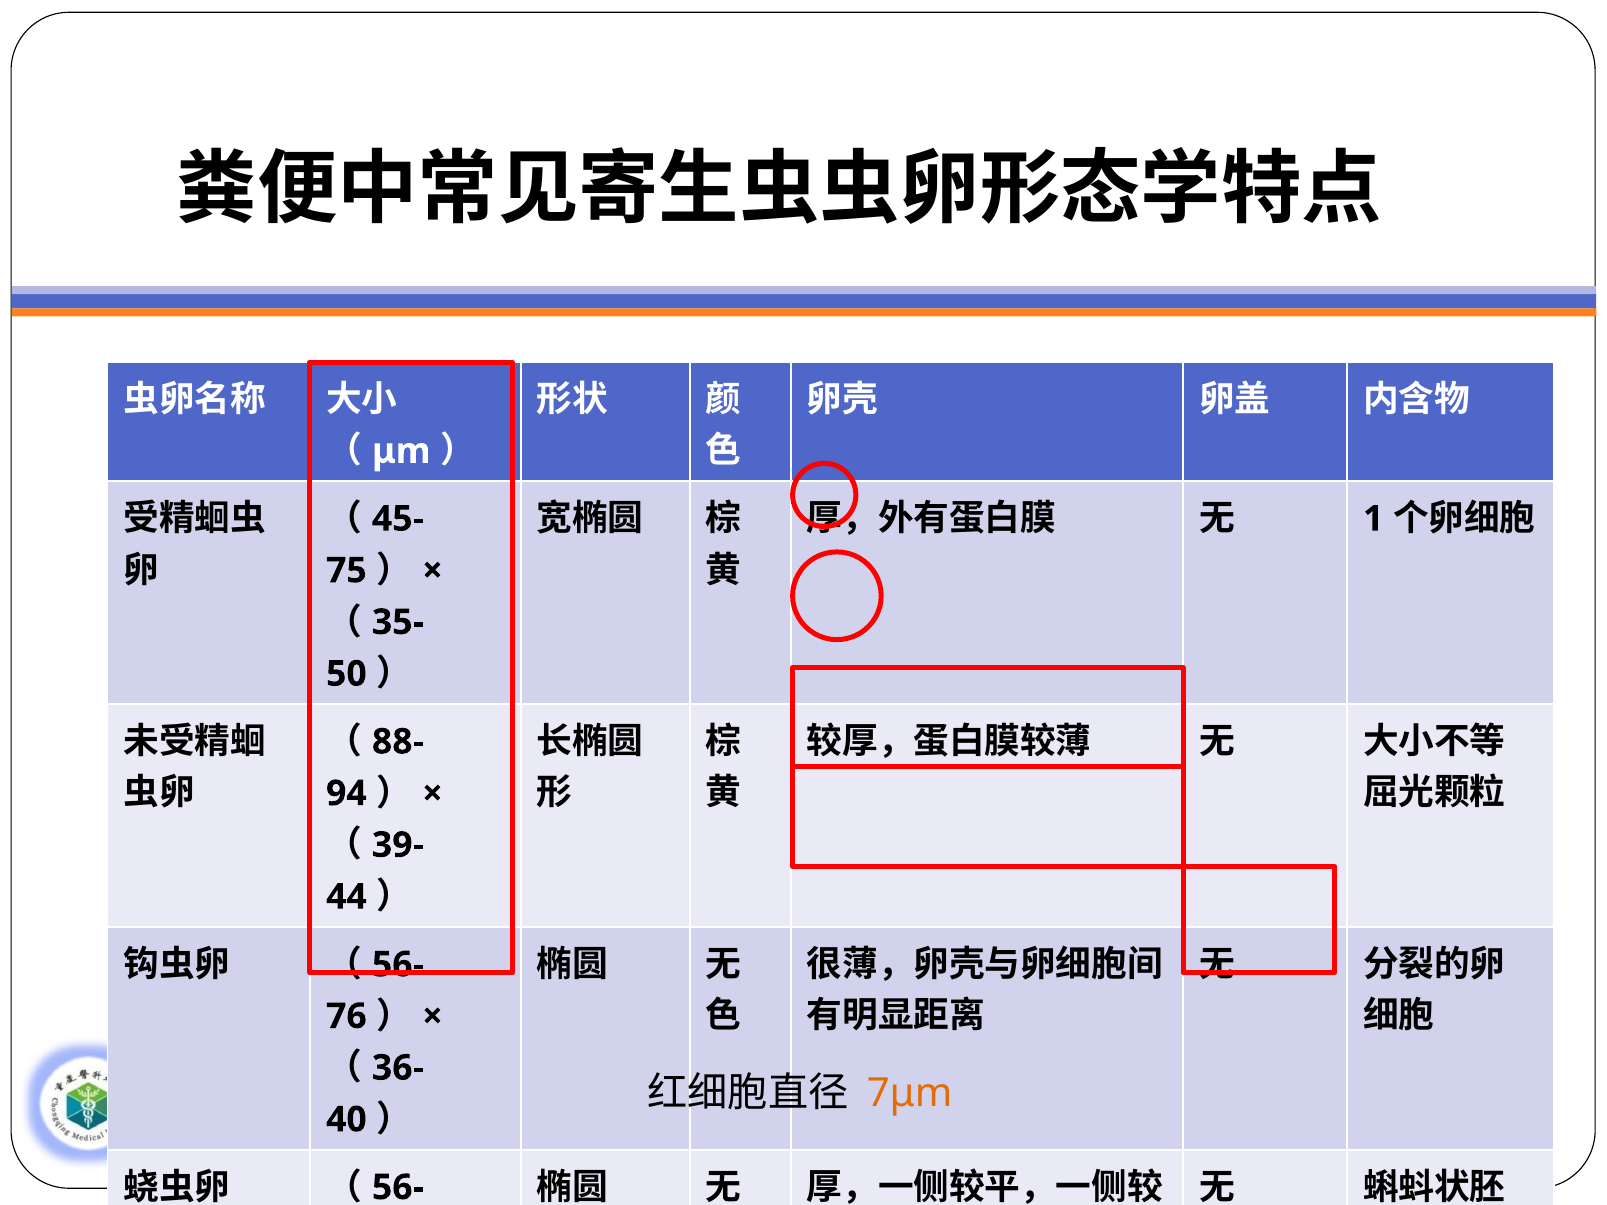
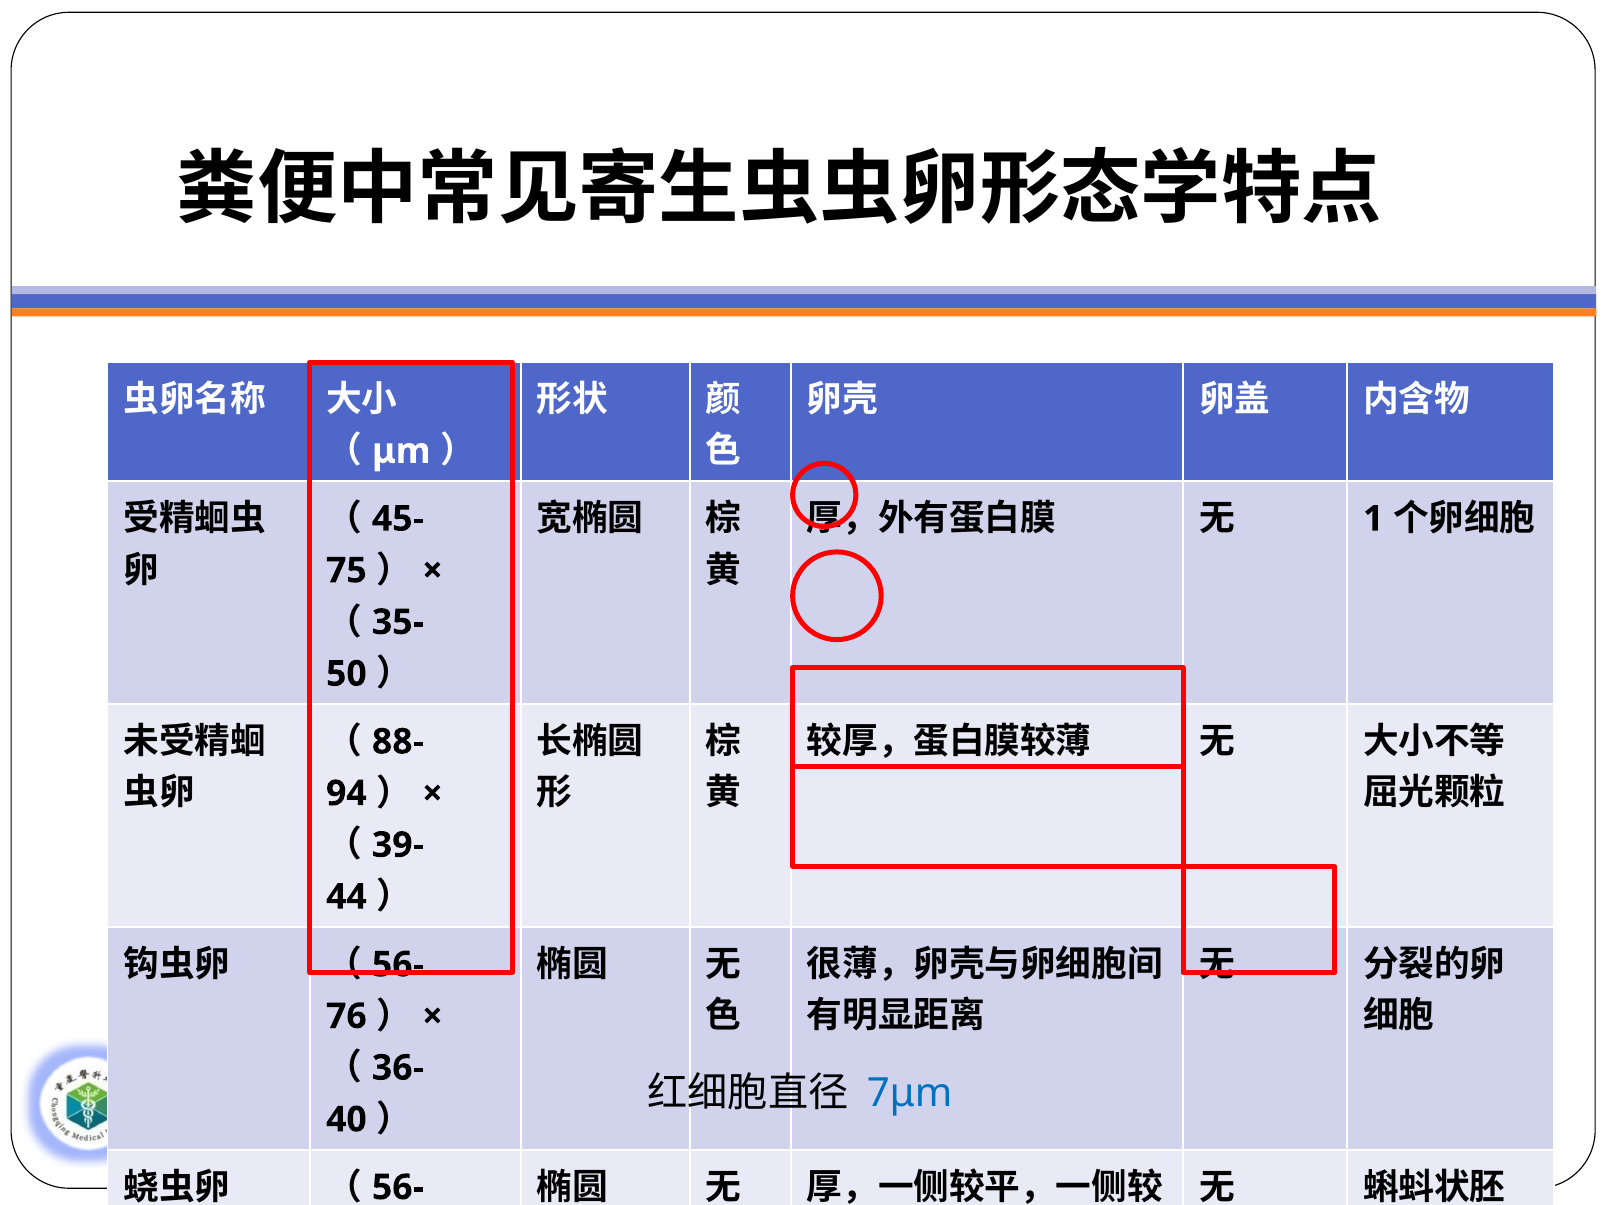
7μm colour: orange -> blue
